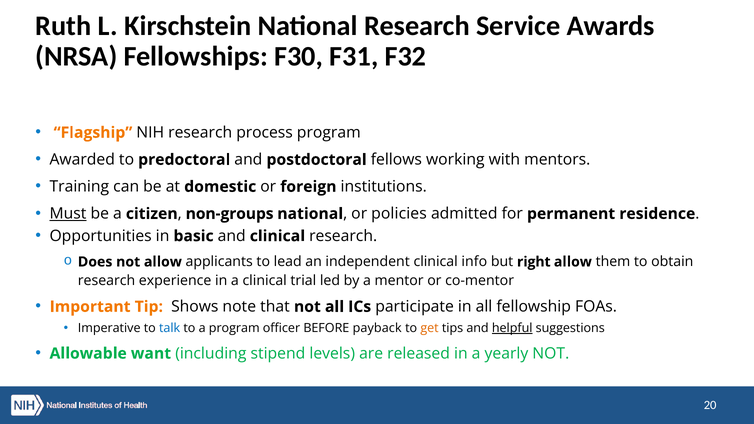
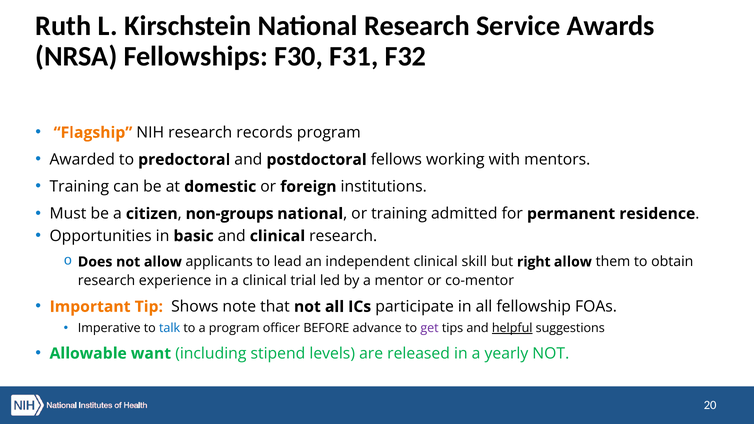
process: process -> records
Must underline: present -> none
or policies: policies -> training
info: info -> skill
payback: payback -> advance
get colour: orange -> purple
